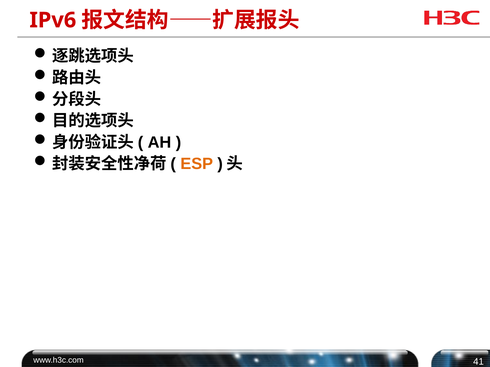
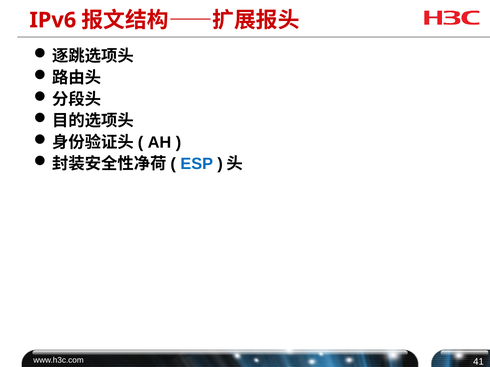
ESP colour: orange -> blue
